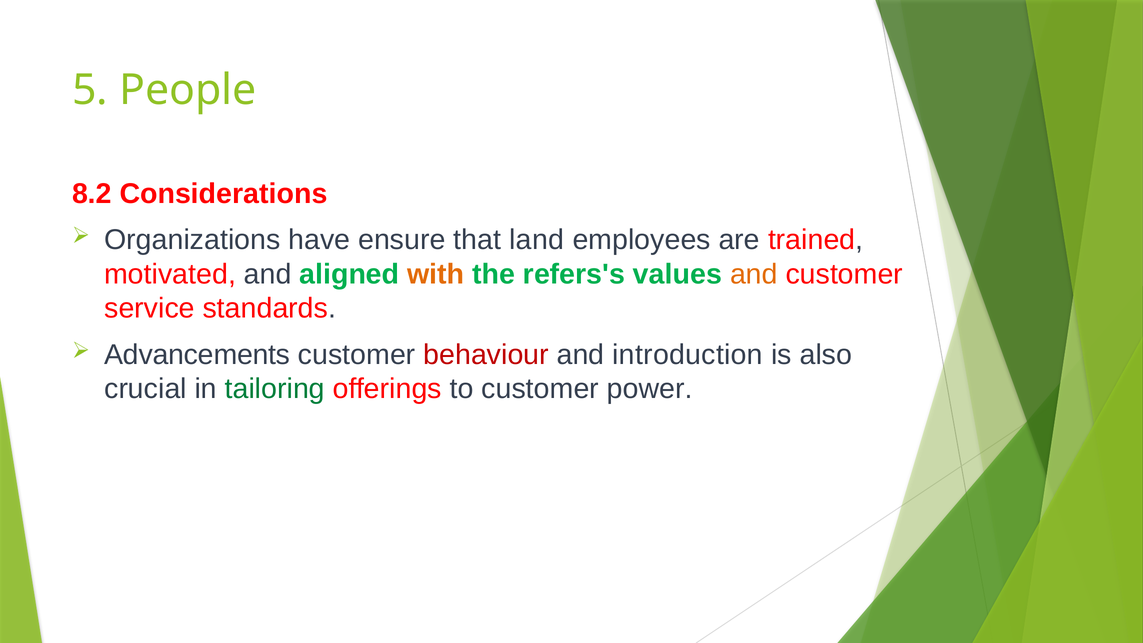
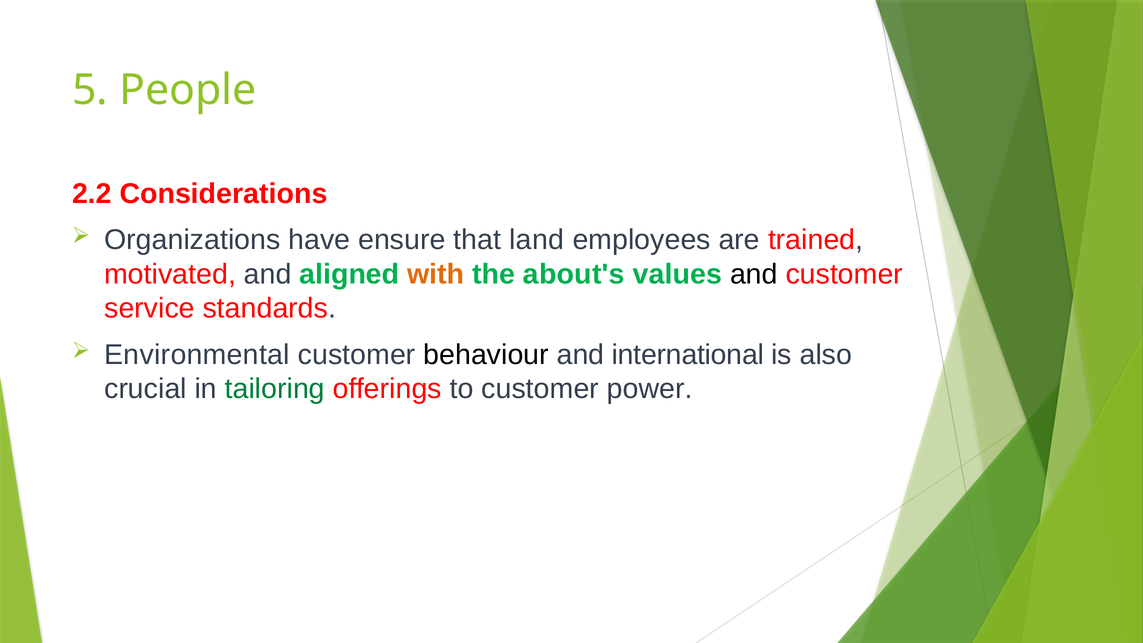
8.2: 8.2 -> 2.2
refers's: refers's -> about's
and at (754, 274) colour: orange -> black
Advancements: Advancements -> Environmental
behaviour colour: red -> black
introduction: introduction -> international
